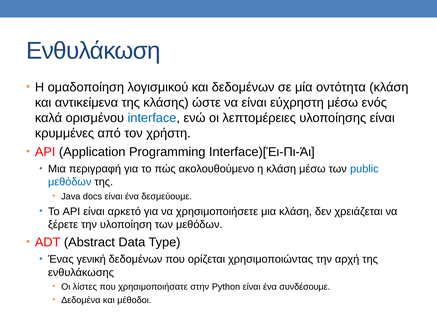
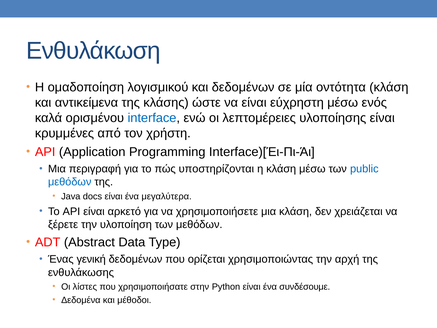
ακολουθούμενο: ακολουθούμενο -> υποστηρίζονται
δεσμεύουμε: δεσμεύουμε -> μεγαλύτερα
